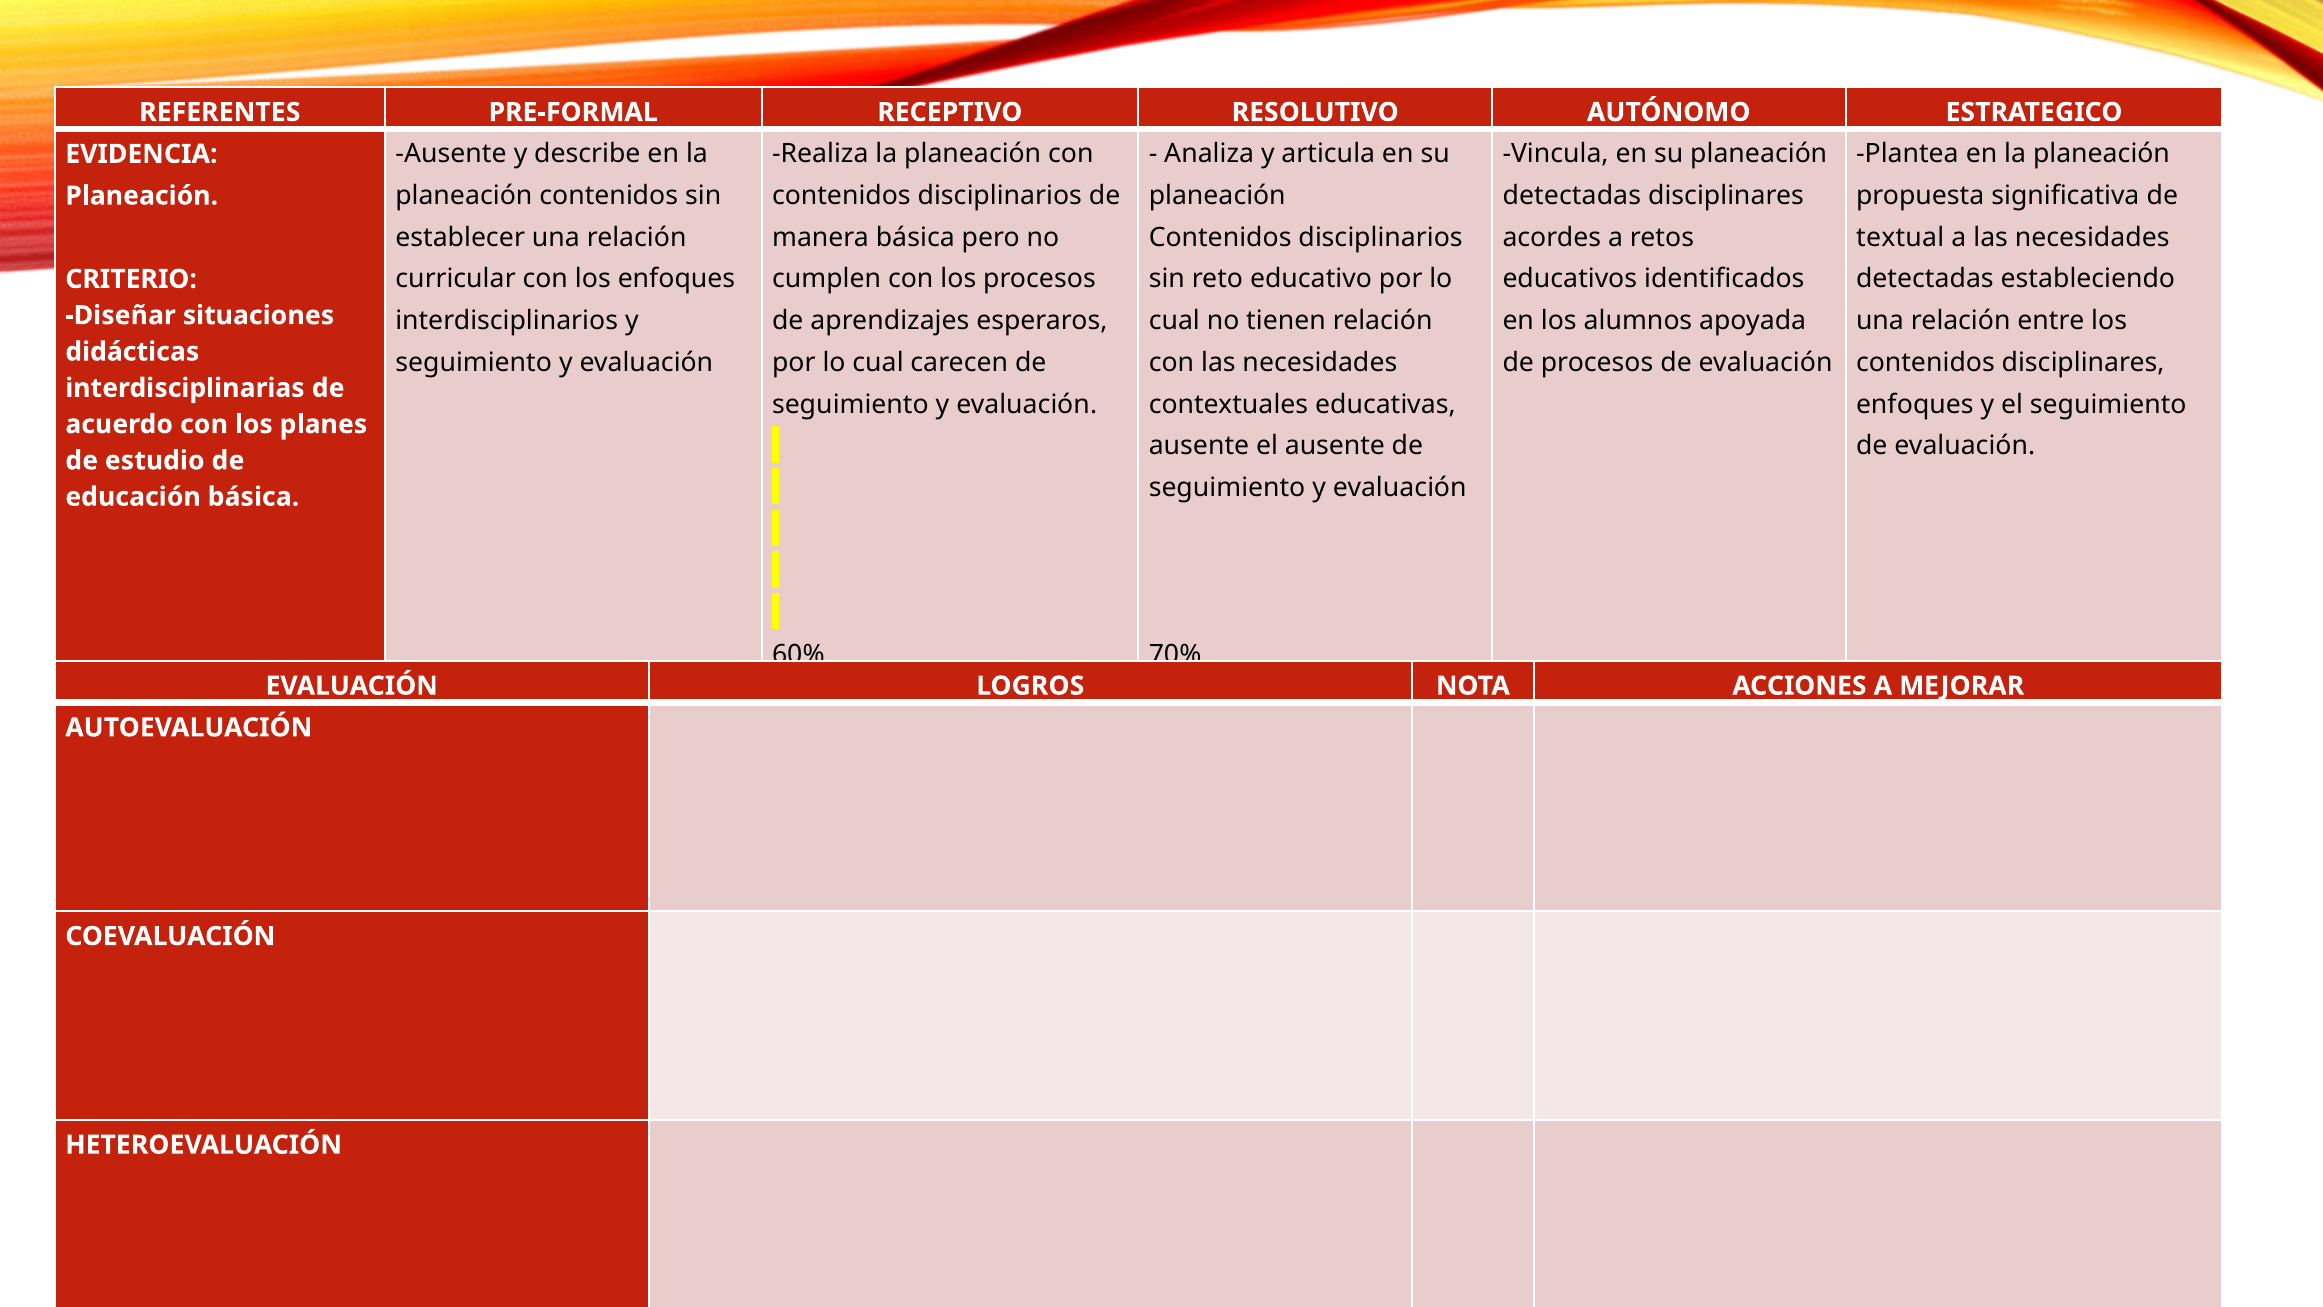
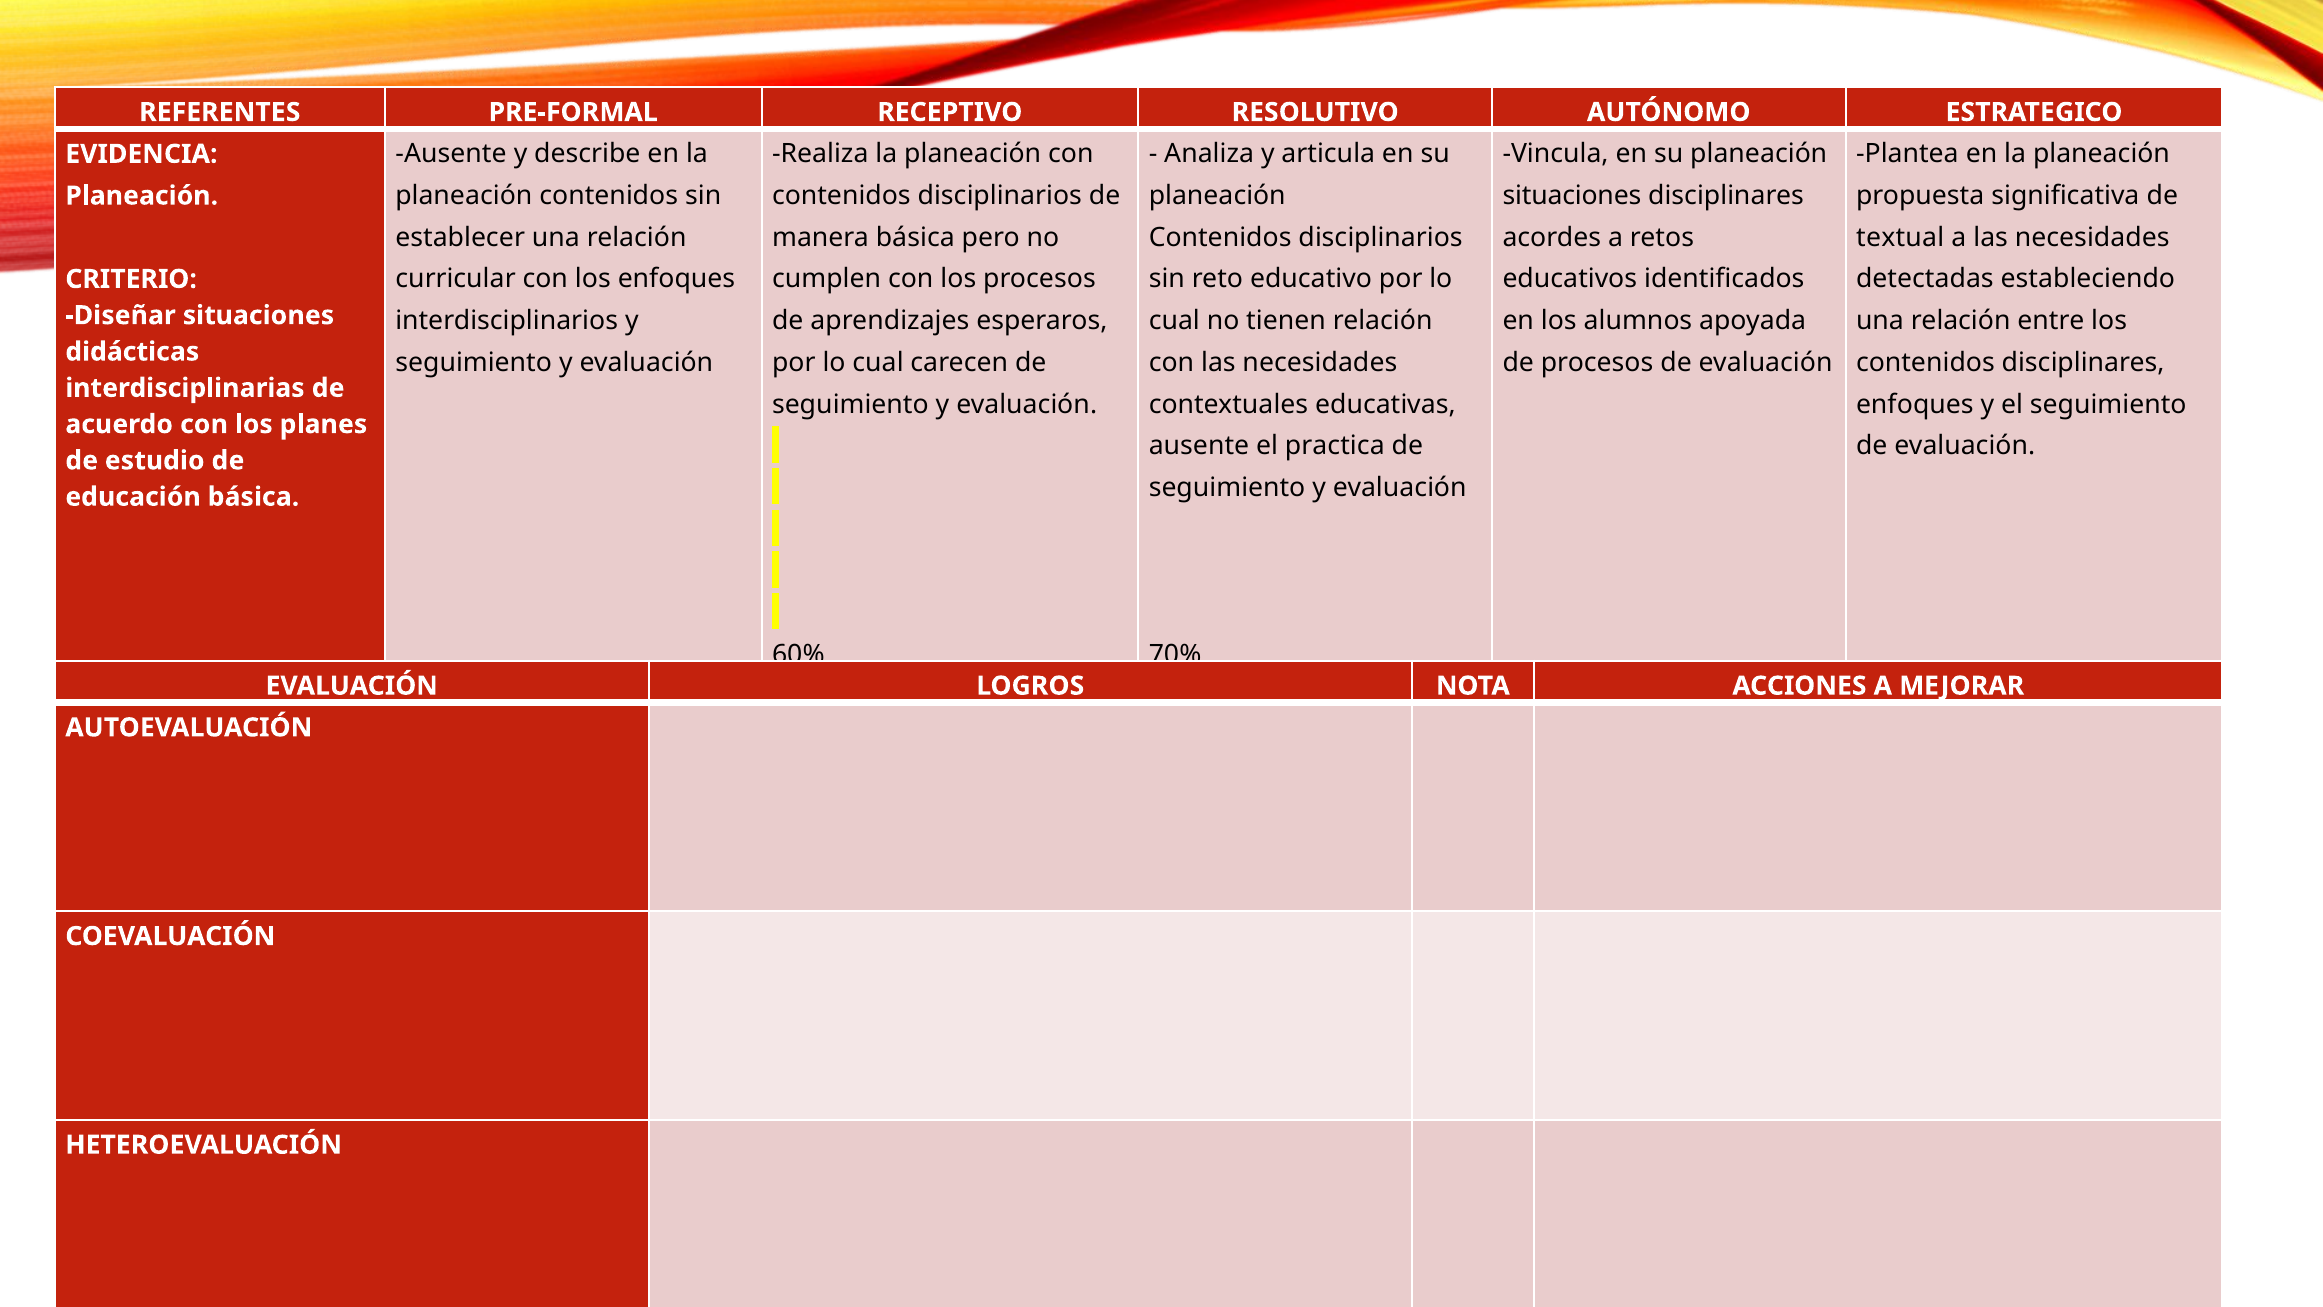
detectadas at (1572, 196): detectadas -> situaciones
el ausente: ausente -> practica
